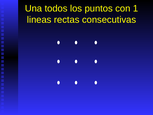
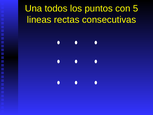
1: 1 -> 5
